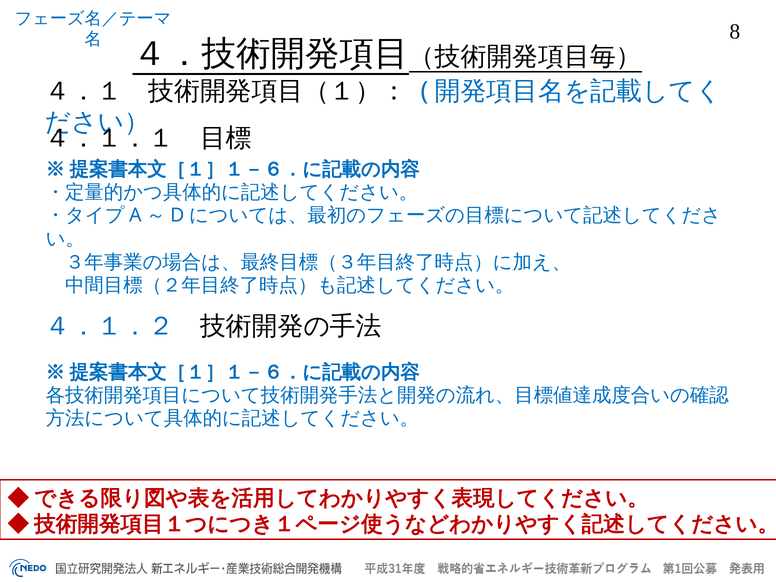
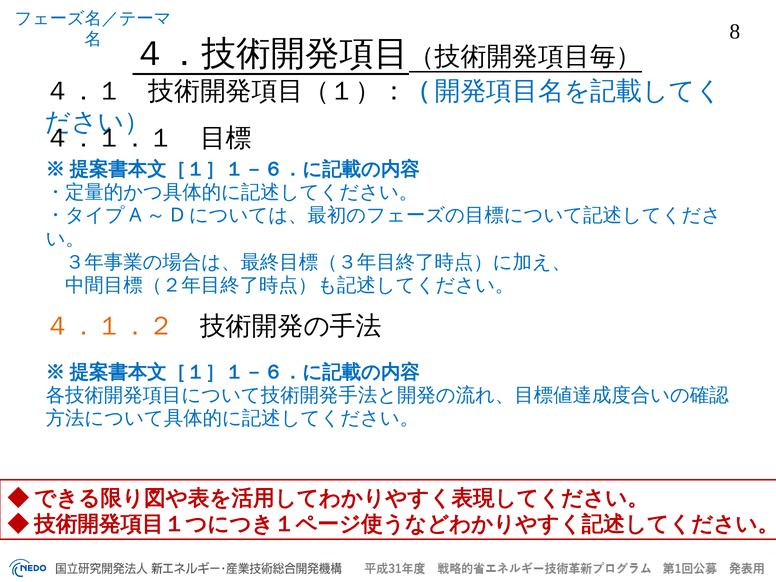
４．１．２ colour: blue -> orange
